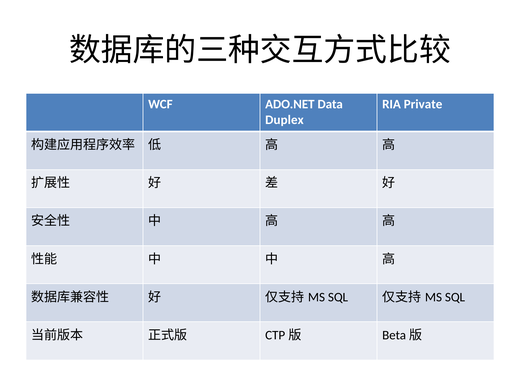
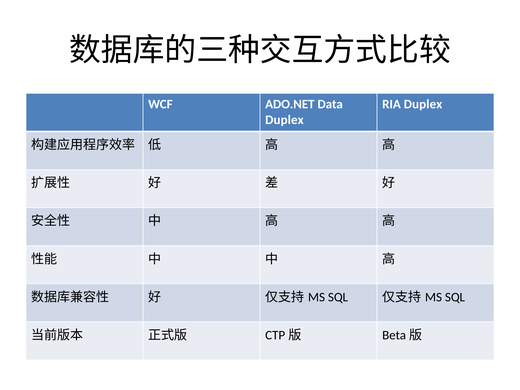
RIA Private: Private -> Duplex
